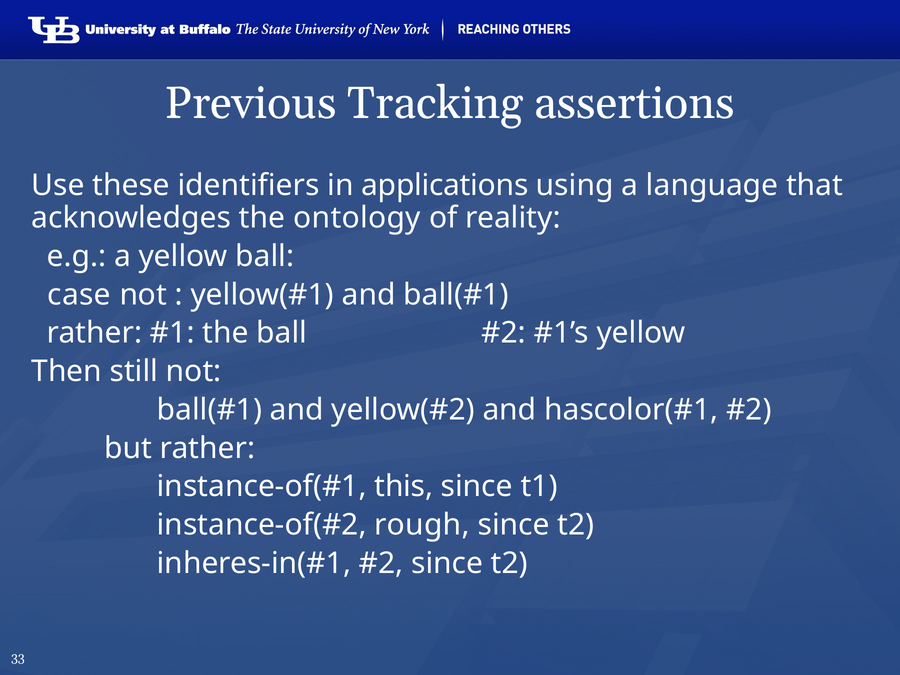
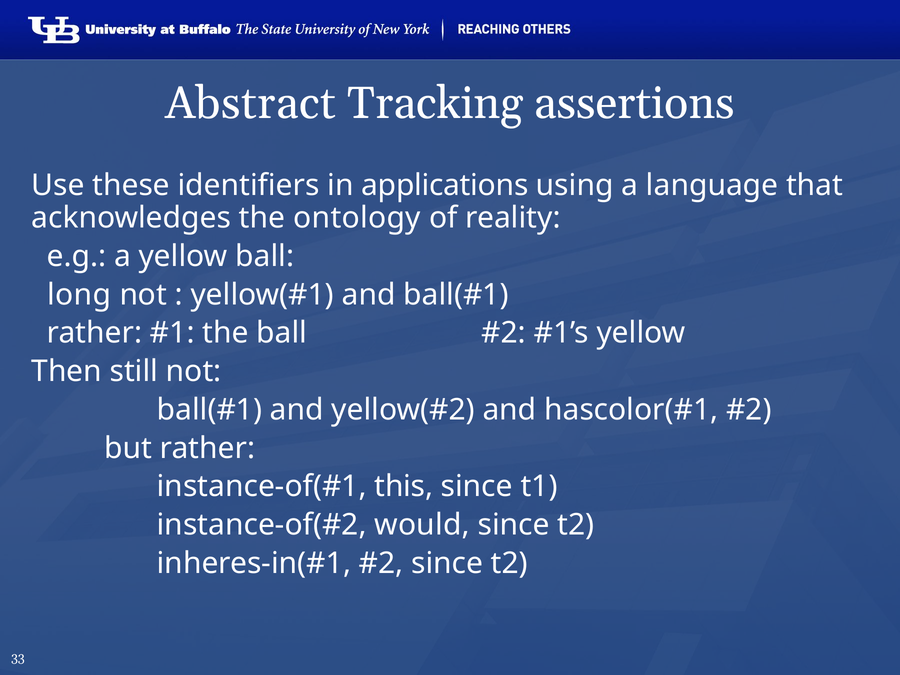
Previous: Previous -> Abstract
case: case -> long
rough: rough -> would
